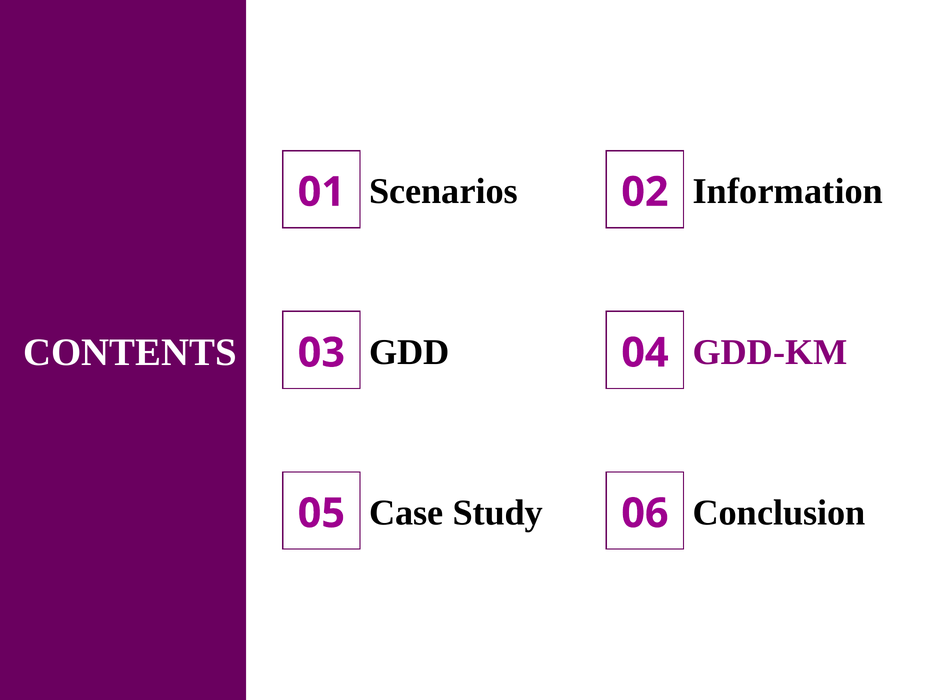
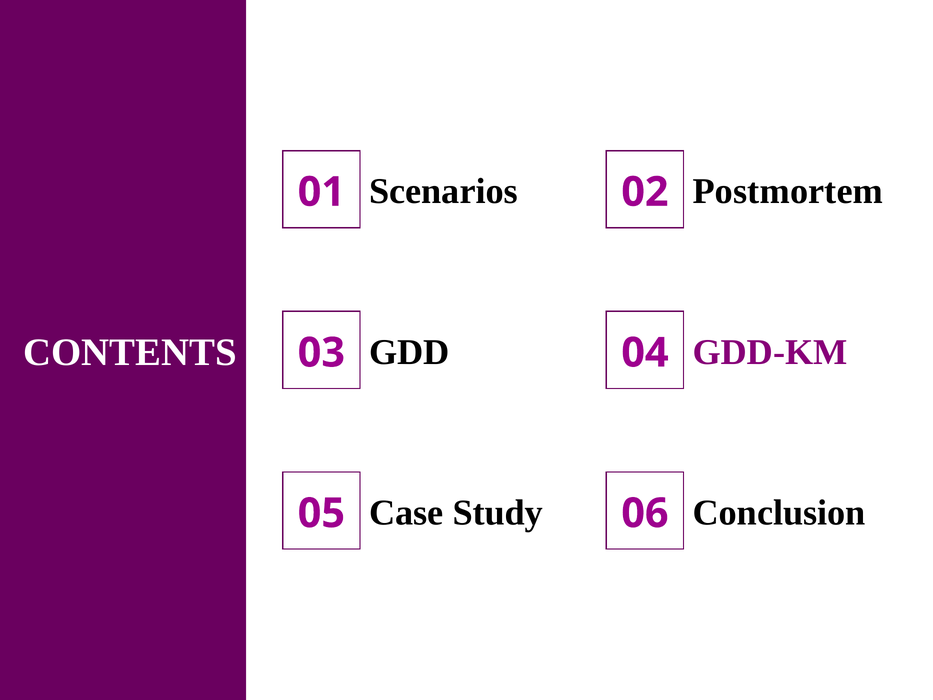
Information: Information -> Postmortem
